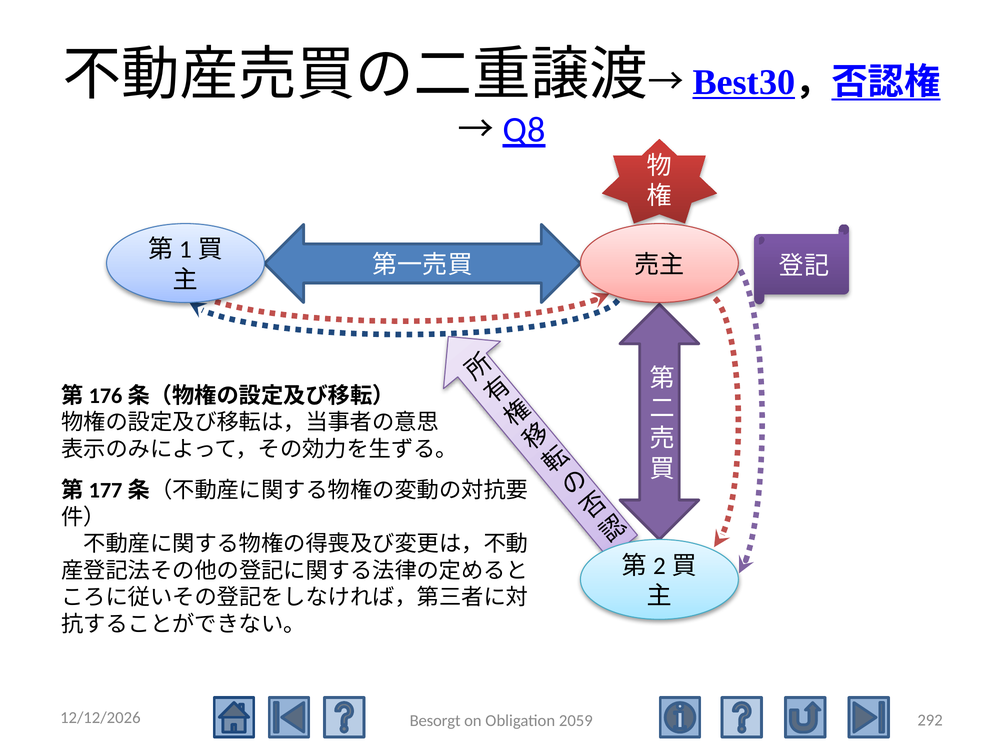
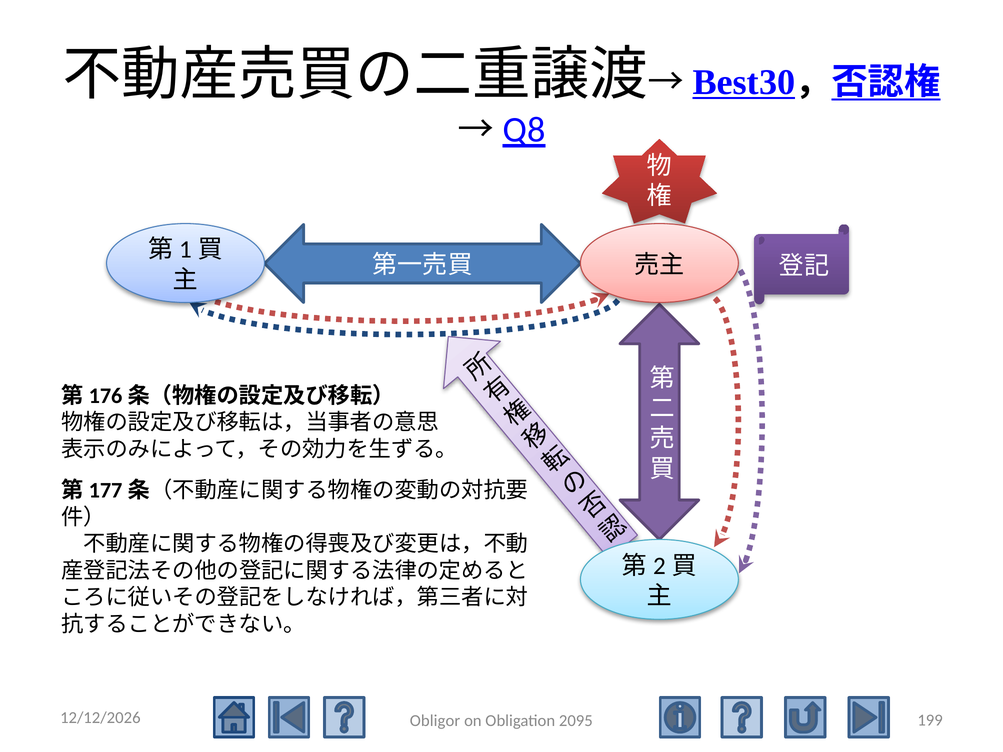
292: 292 -> 199
Besorgt: Besorgt -> Obligor
2059: 2059 -> 2095
